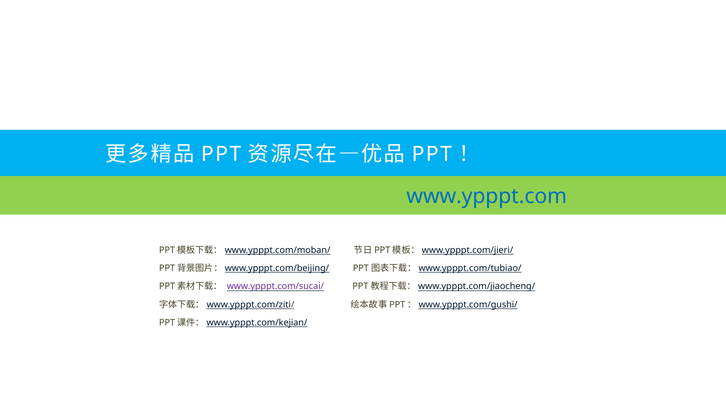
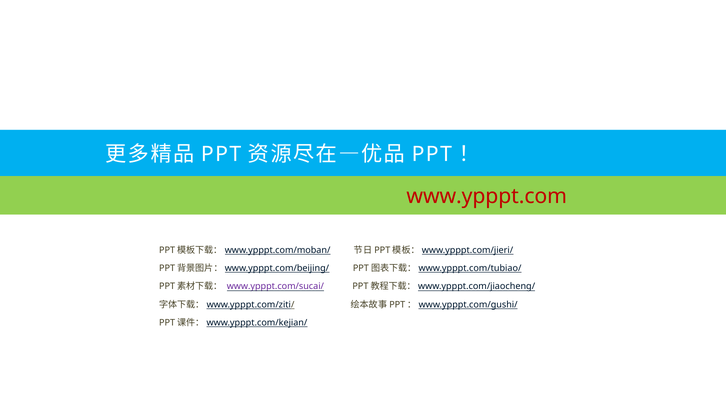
www.ypppt.com colour: blue -> red
